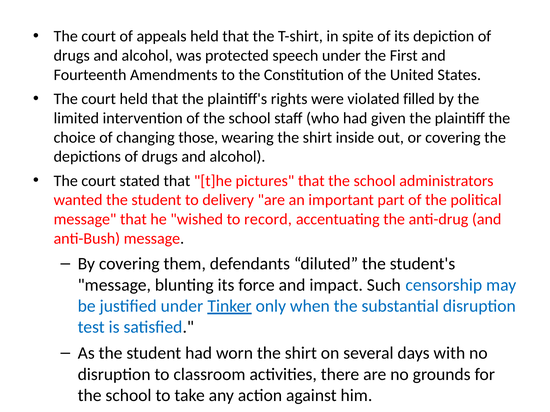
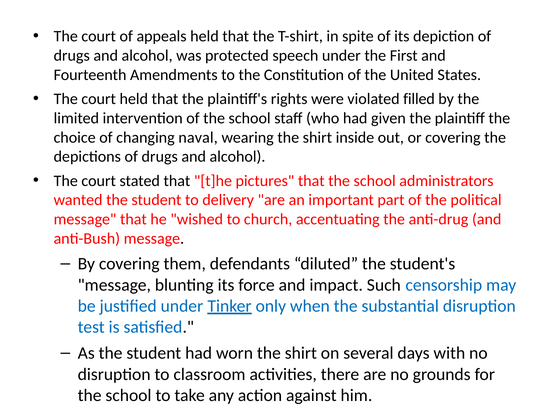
those: those -> naval
record: record -> church
